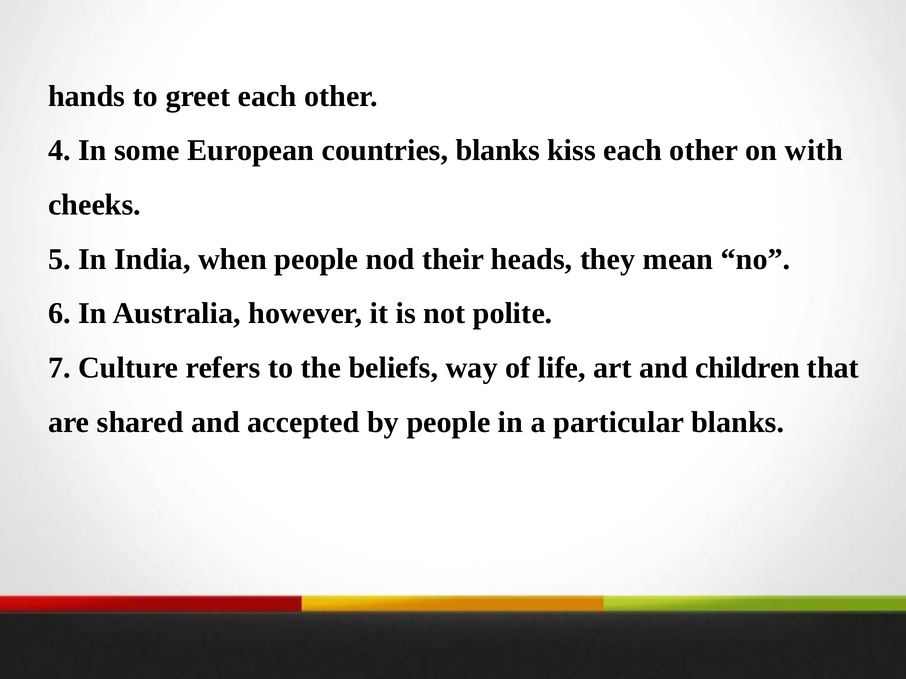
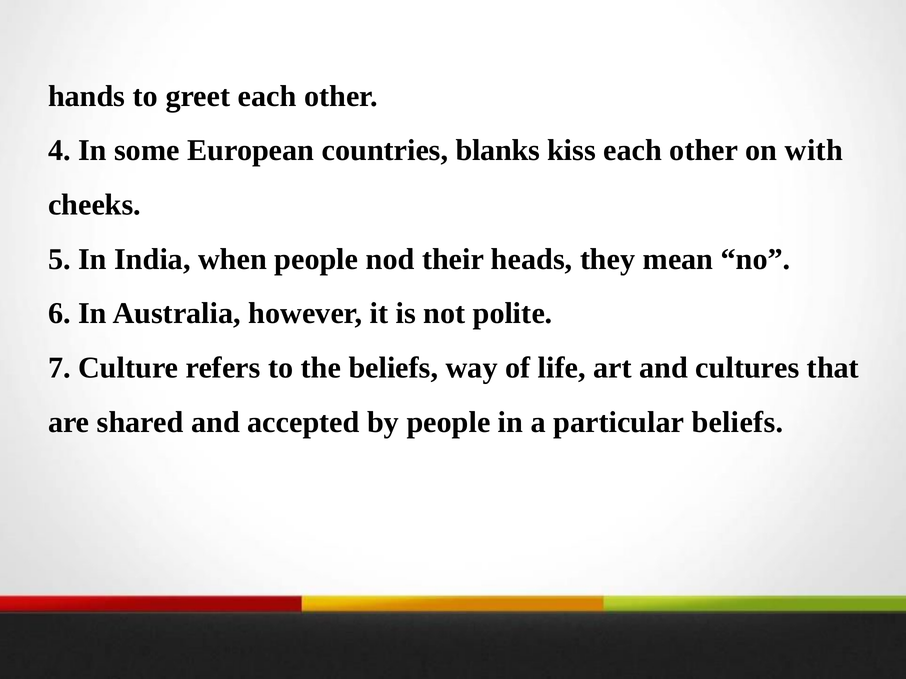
children: children -> cultures
particular blanks: blanks -> beliefs
